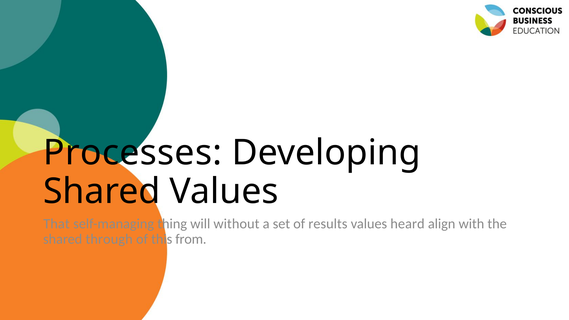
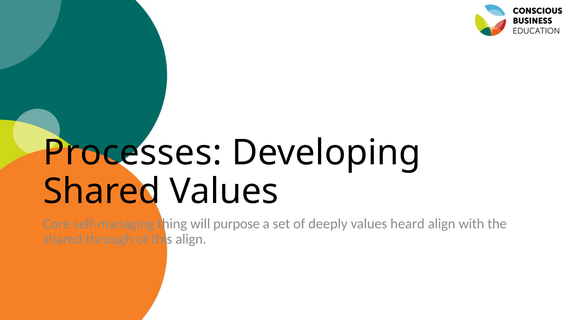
That: That -> Core
without: without -> purpose
results: results -> deeply
this from: from -> align
